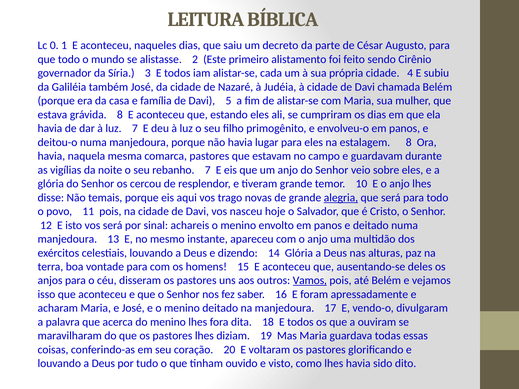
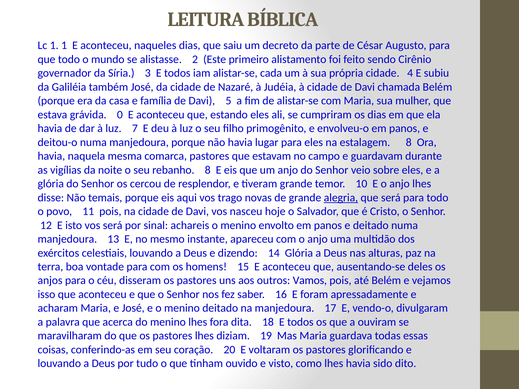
Lc 0: 0 -> 1
grávida 8: 8 -> 0
rebanho 7: 7 -> 8
Vamos underline: present -> none
